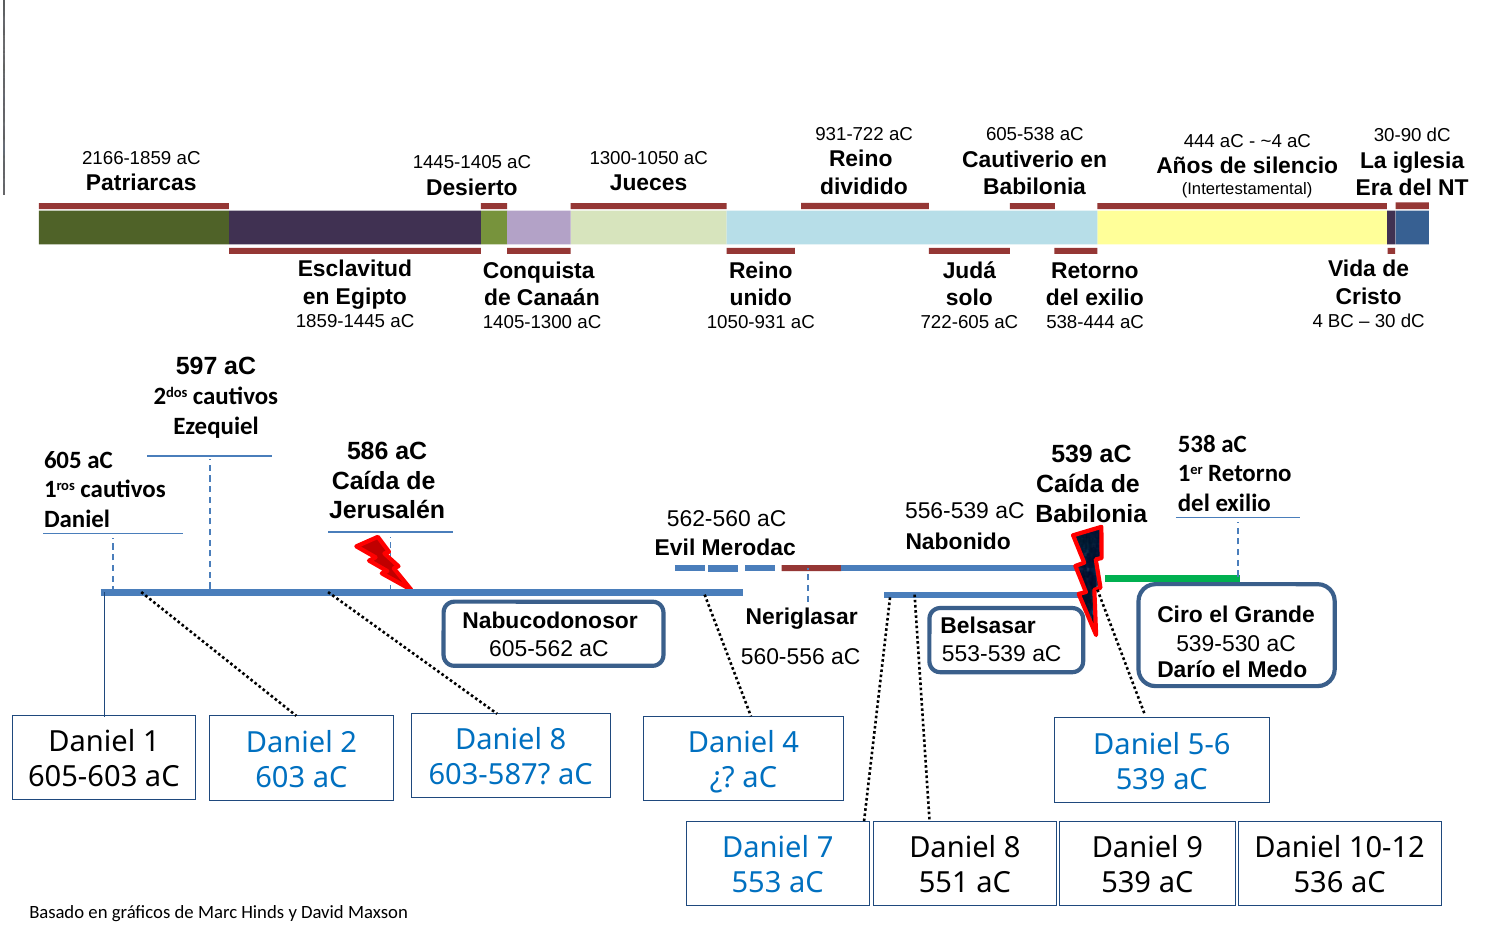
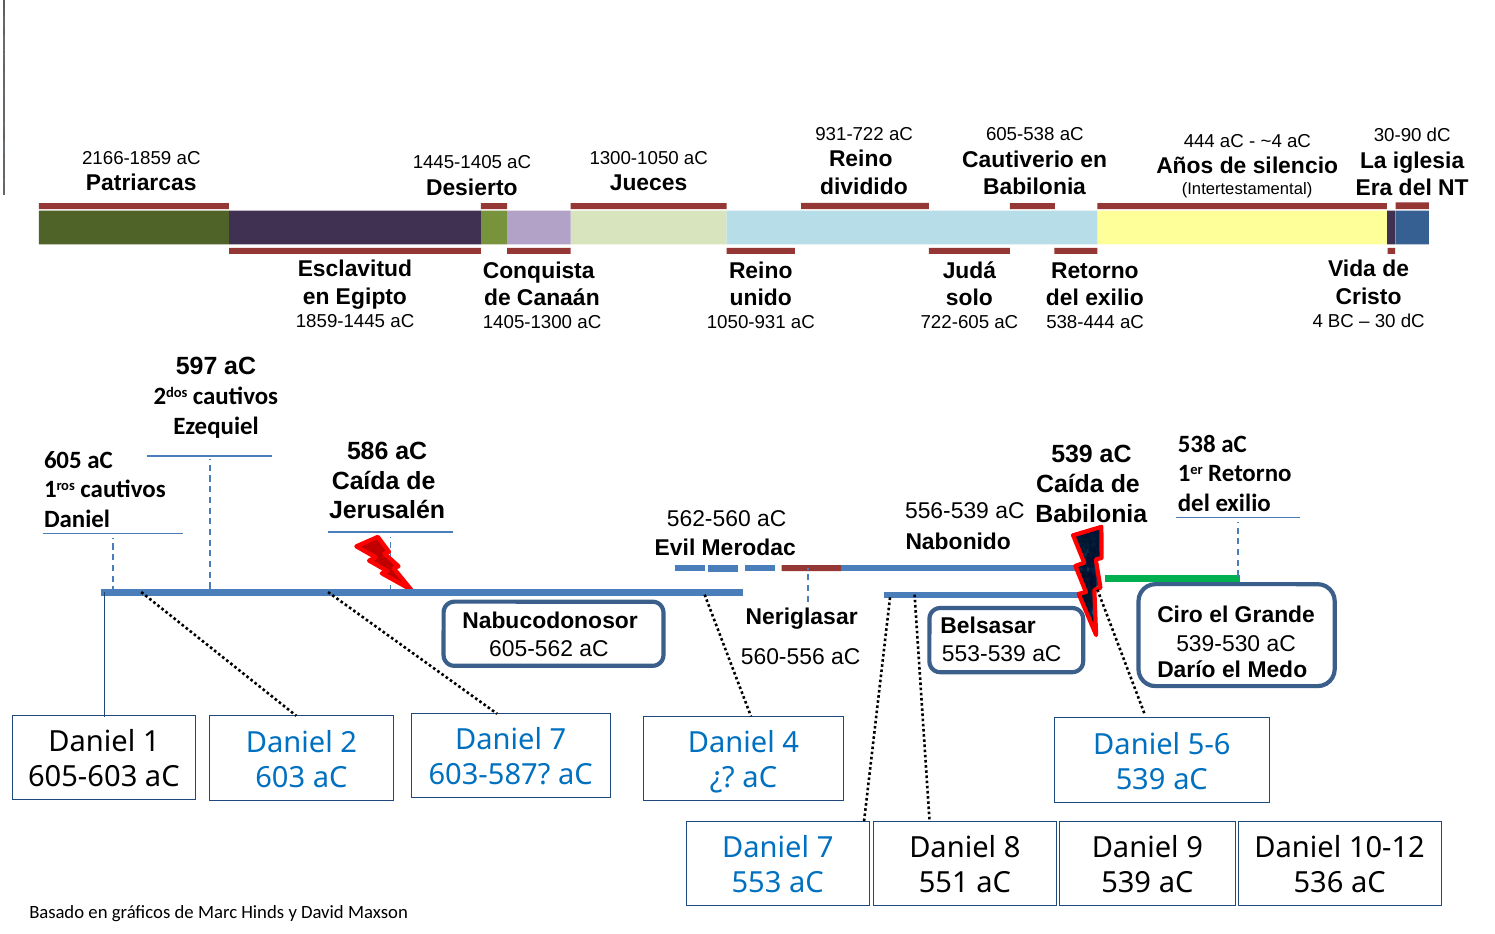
8 at (558, 740): 8 -> 7
